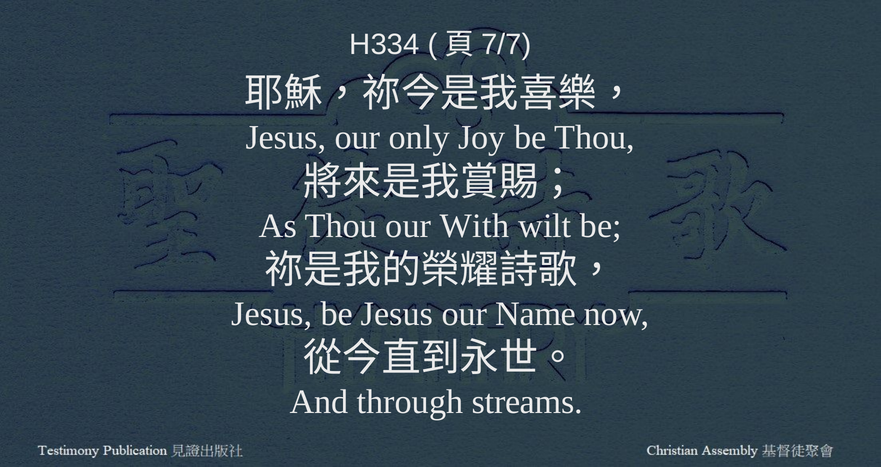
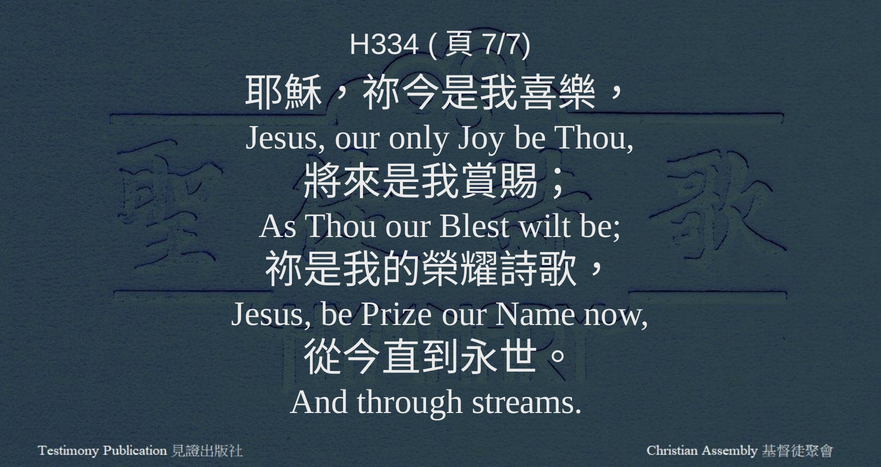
With: With -> Blest
be Jesus: Jesus -> Prize
